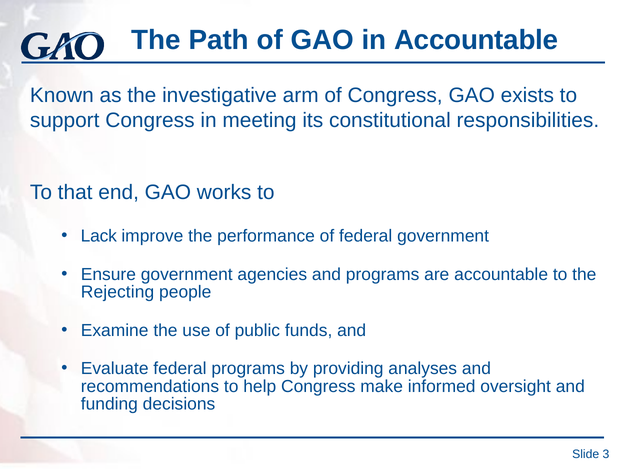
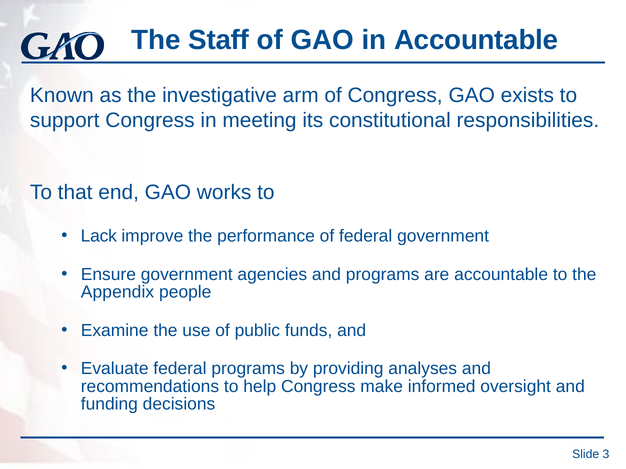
Path: Path -> Staff
Rejecting: Rejecting -> Appendix
